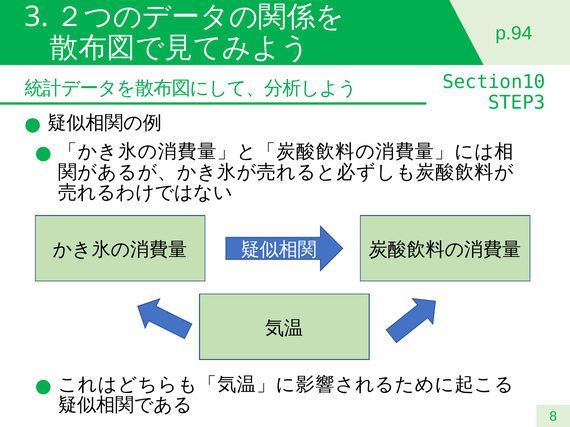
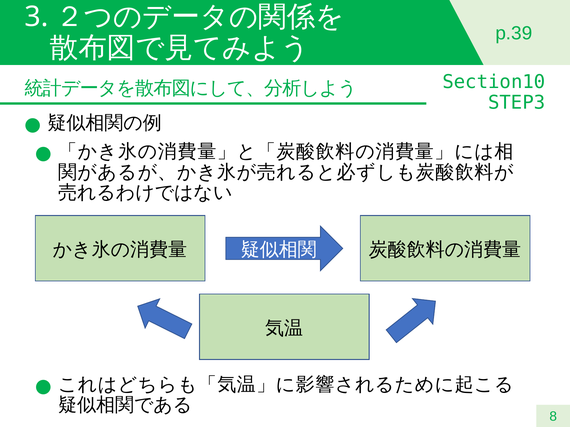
p.94: p.94 -> p.39
